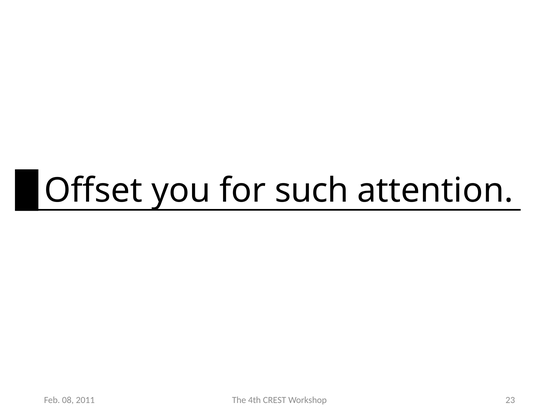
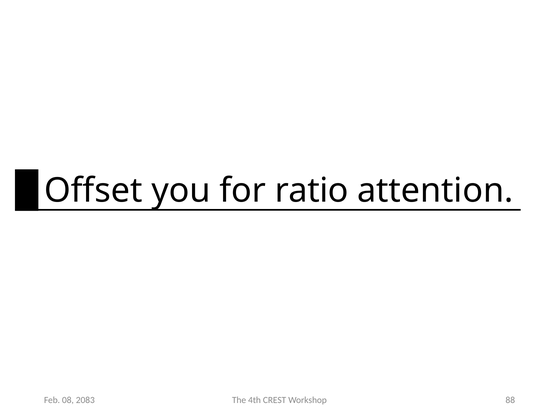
such: such -> ratio
2011: 2011 -> 2083
23: 23 -> 88
